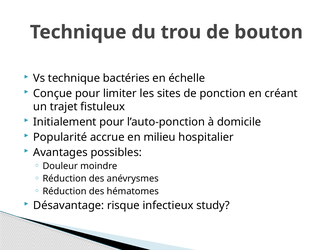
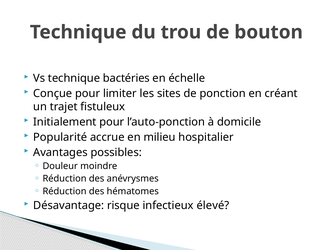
study: study -> élevé
